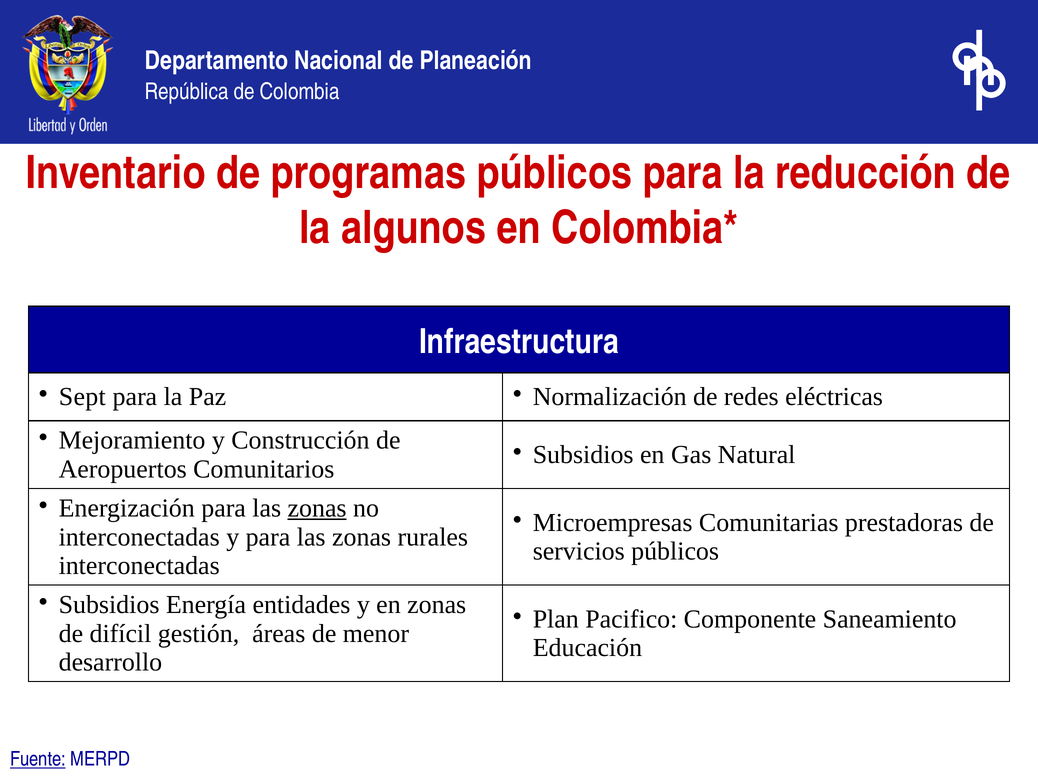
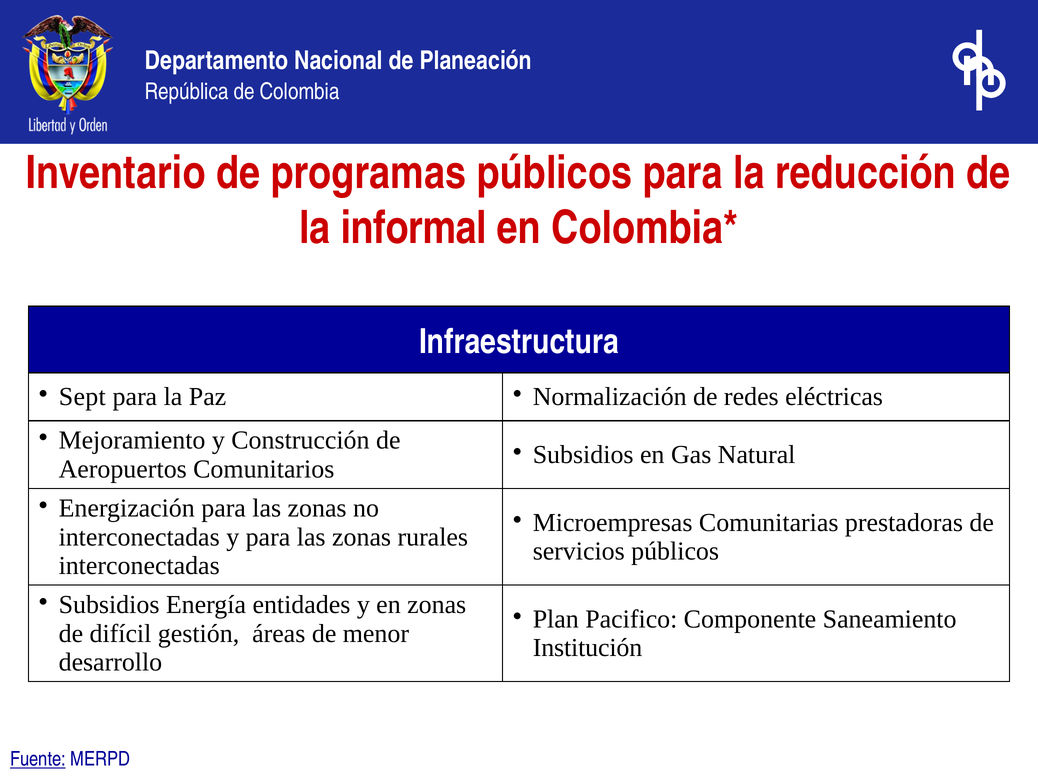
algunos: algunos -> informal
zonas at (317, 509) underline: present -> none
Educación: Educación -> Institución
